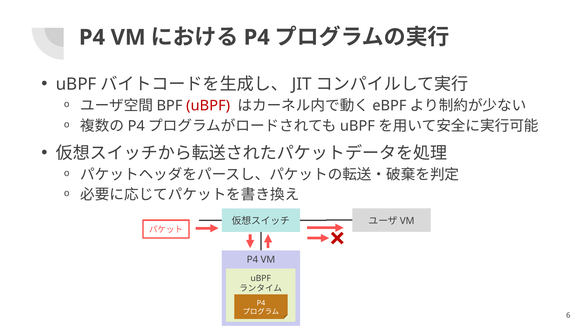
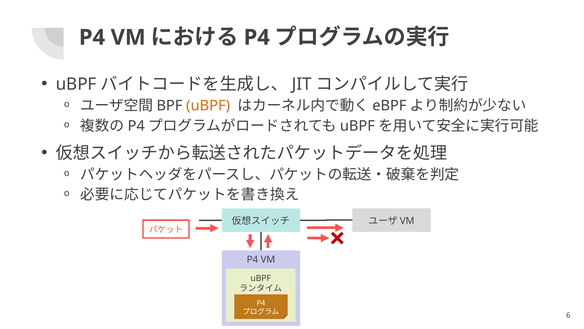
uBPF at (208, 106) colour: red -> orange
